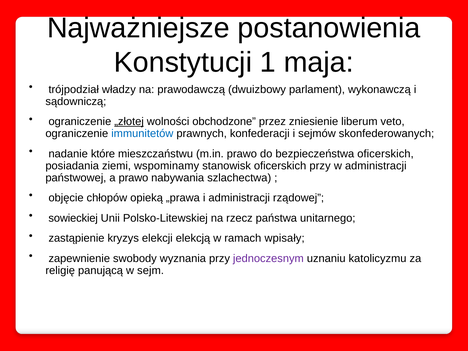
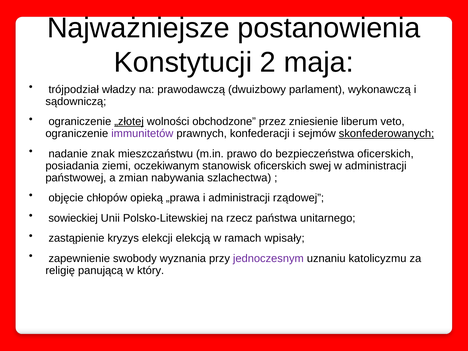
1: 1 -> 2
immunitetów colour: blue -> purple
skonfederowanych underline: none -> present
które: które -> znak
wspominamy: wspominamy -> oczekiwanym
oficerskich przy: przy -> swej
a prawo: prawo -> zmian
sejm: sejm -> który
